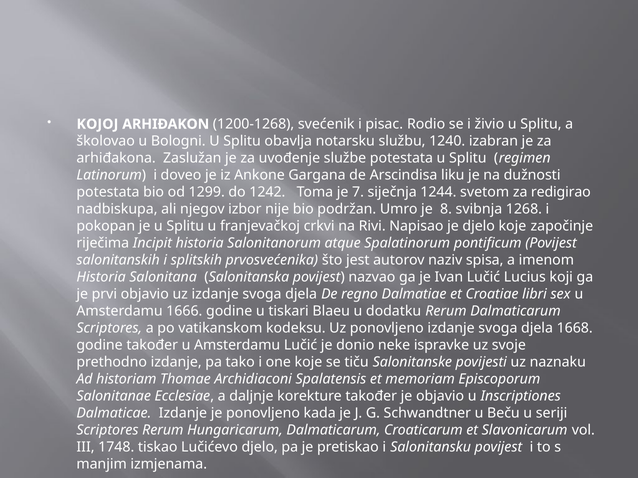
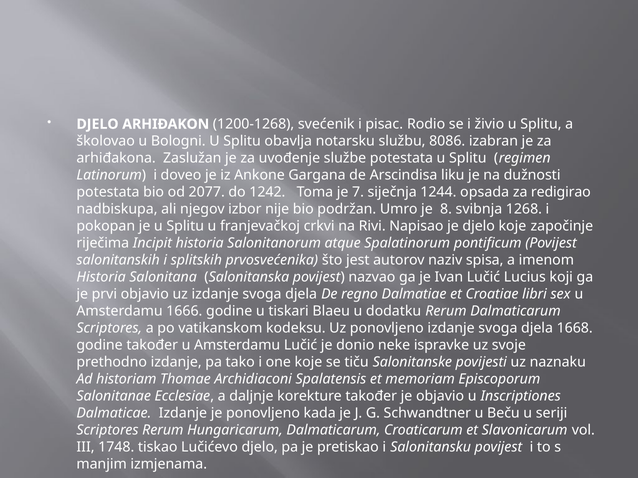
KOJOJ at (97, 124): KOJOJ -> DJELO
1240: 1240 -> 8086
1299: 1299 -> 2077
svetom: svetom -> opsada
